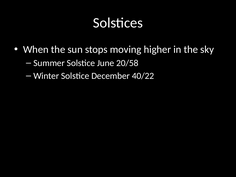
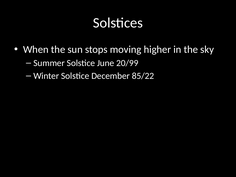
20/58: 20/58 -> 20/99
40/22: 40/22 -> 85/22
